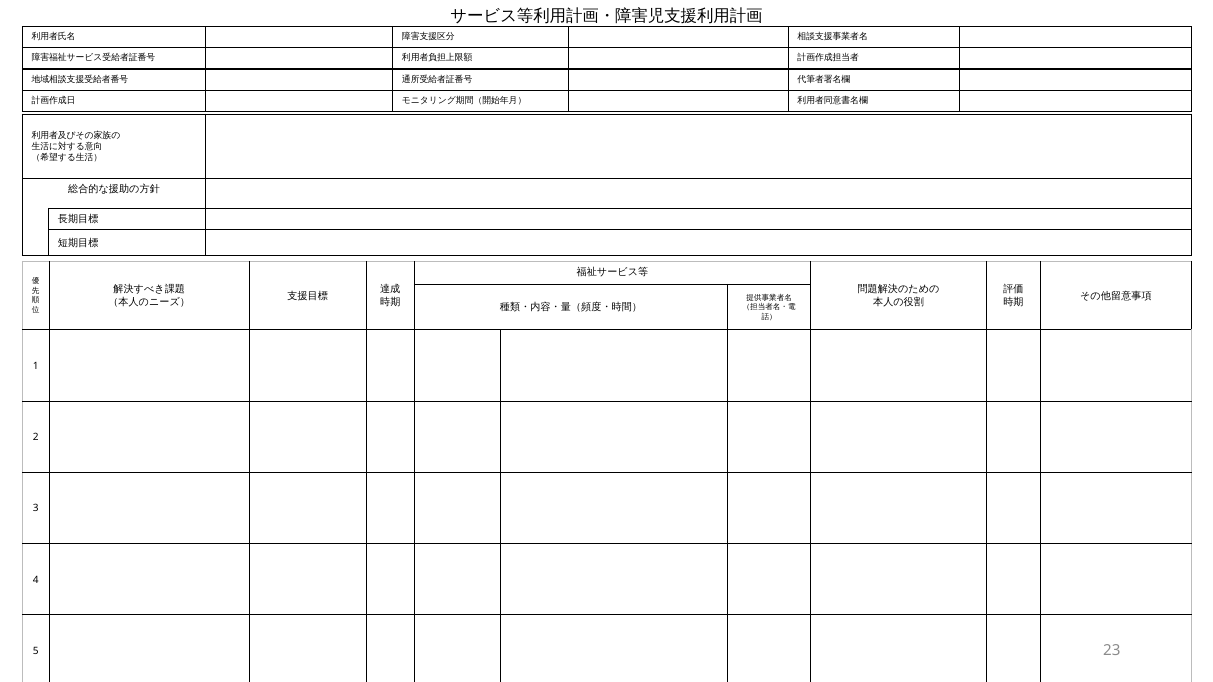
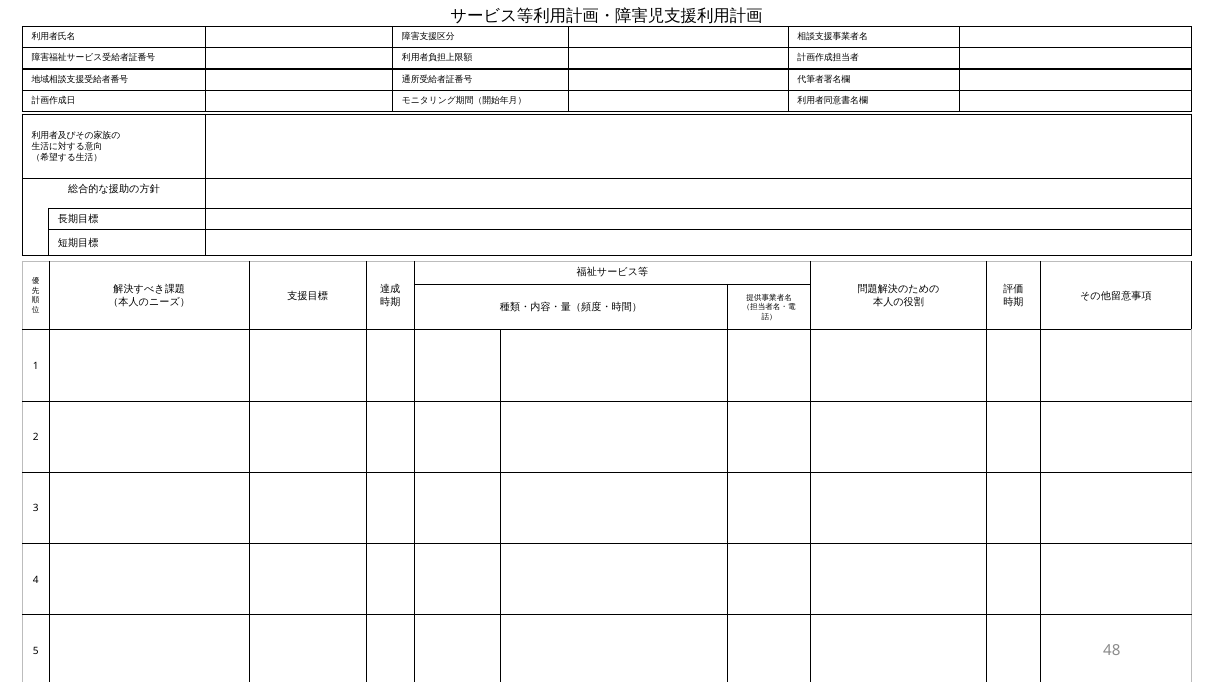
23: 23 -> 48
